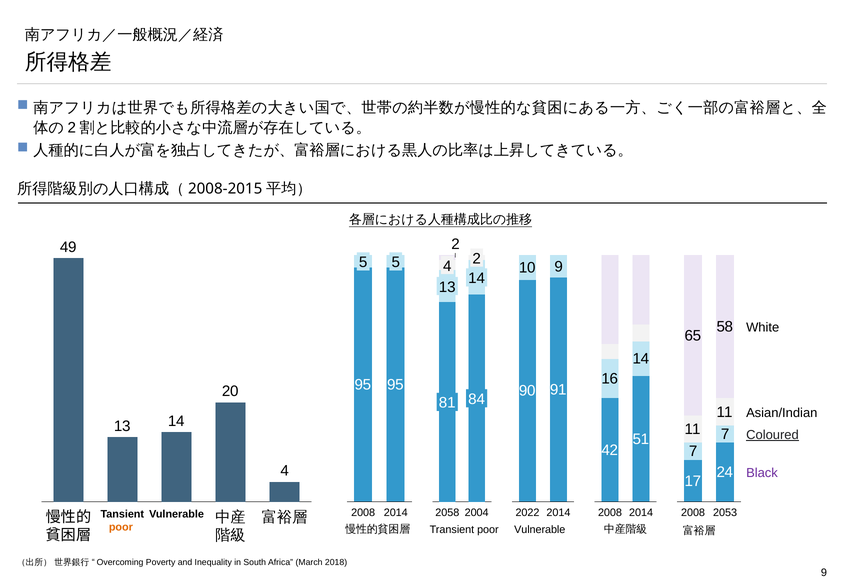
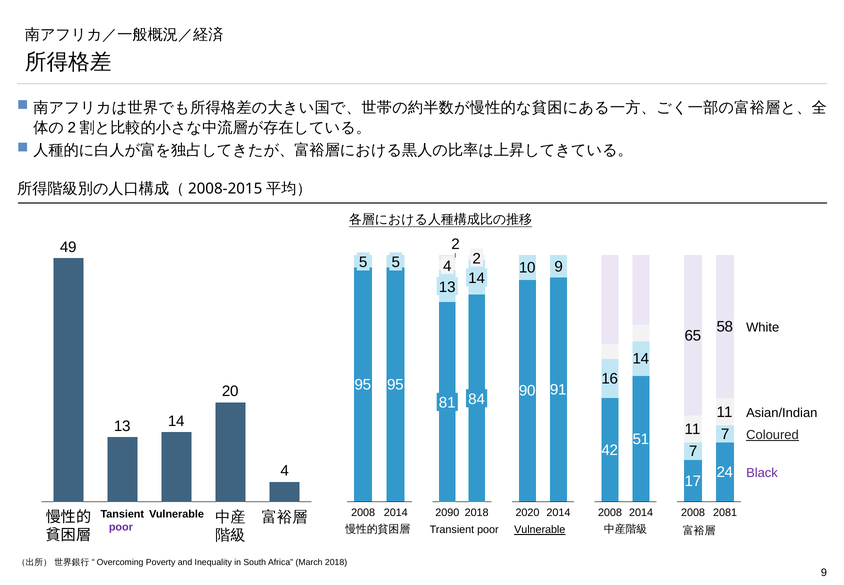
2058: 2058 -> 2090
2004 at (477, 512): 2004 -> 2018
2022: 2022 -> 2020
2053: 2053 -> 2081
poor at (121, 527) colour: orange -> purple
Vulnerable at (540, 529) underline: none -> present
